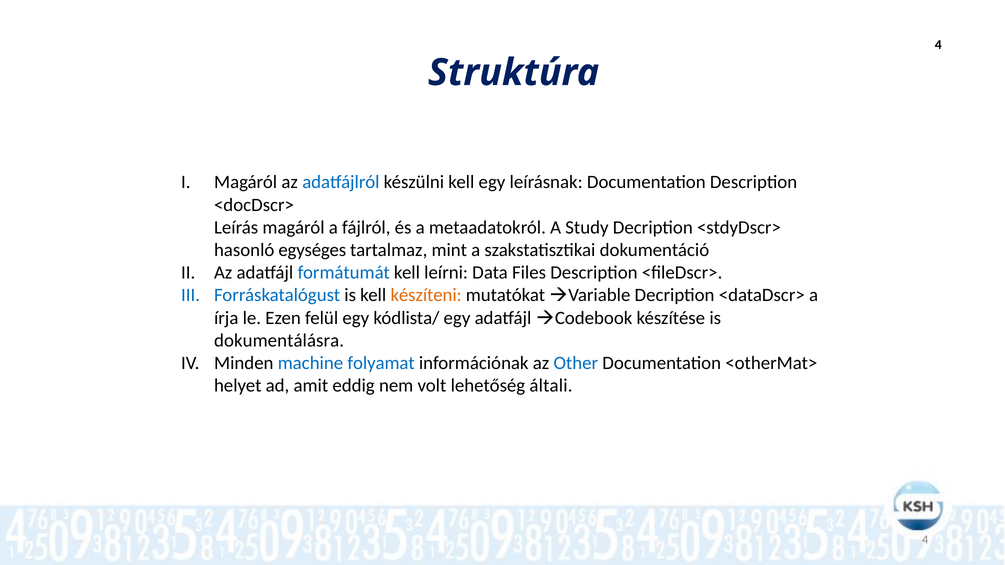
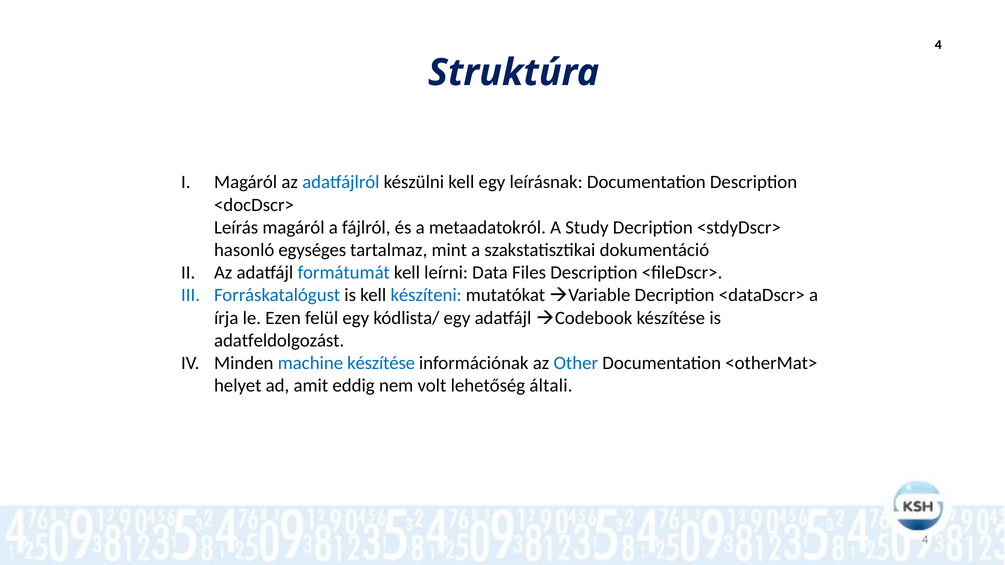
készíteni colour: orange -> blue
dokumentálásra: dokumentálásra -> adatfeldolgozást
machine folyamat: folyamat -> készítése
